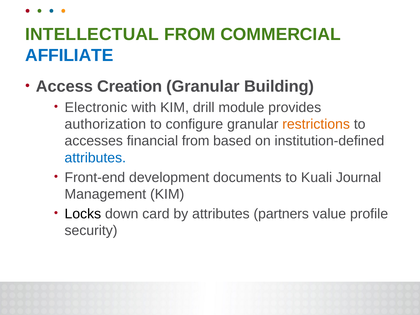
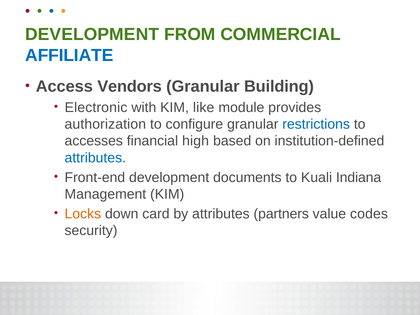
INTELLECTUAL at (92, 34): INTELLECTUAL -> DEVELOPMENT
Creation: Creation -> Vendors
drill: drill -> like
restrictions colour: orange -> blue
financial from: from -> high
Journal: Journal -> Indiana
Locks colour: black -> orange
profile: profile -> codes
